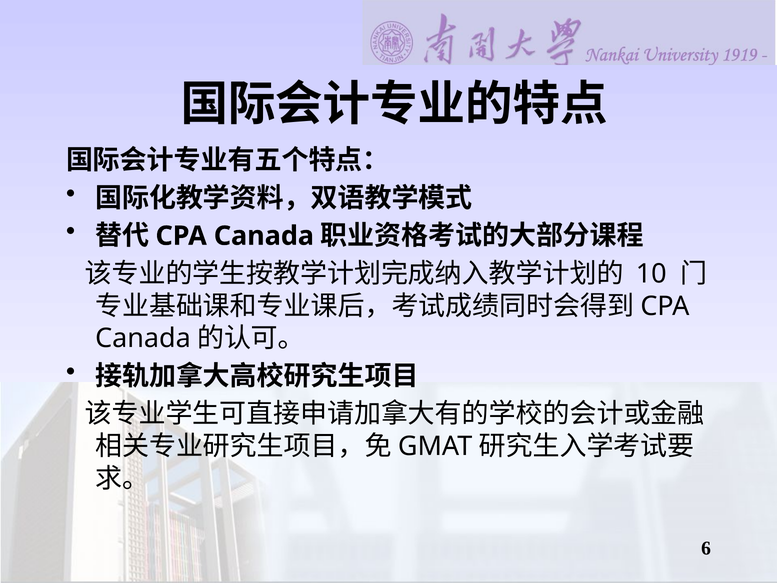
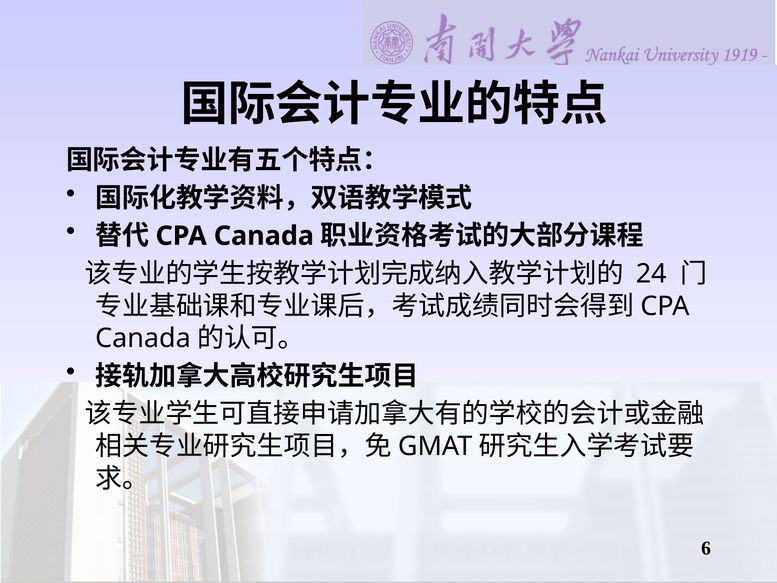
10: 10 -> 24
